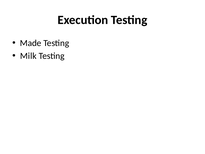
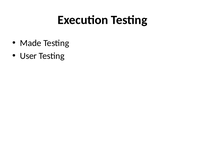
Milk: Milk -> User
